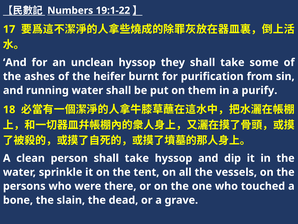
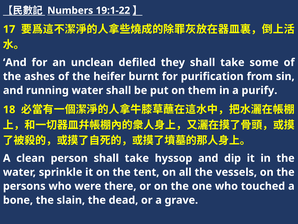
unclean hyssop: hyssop -> defiled
